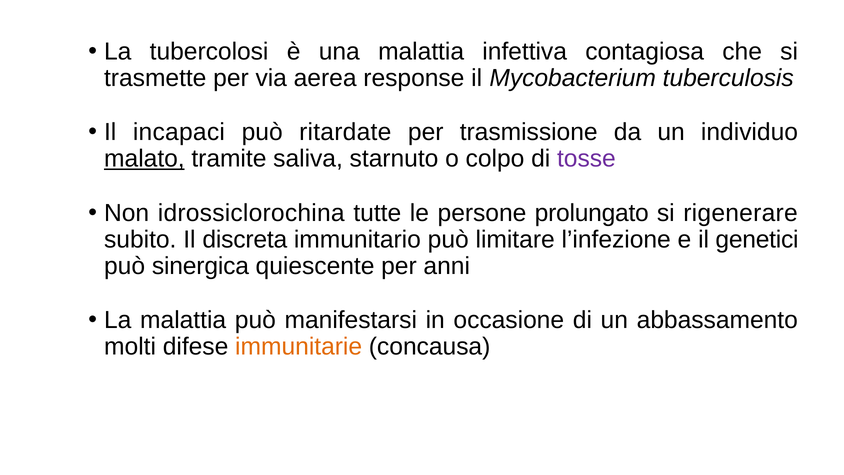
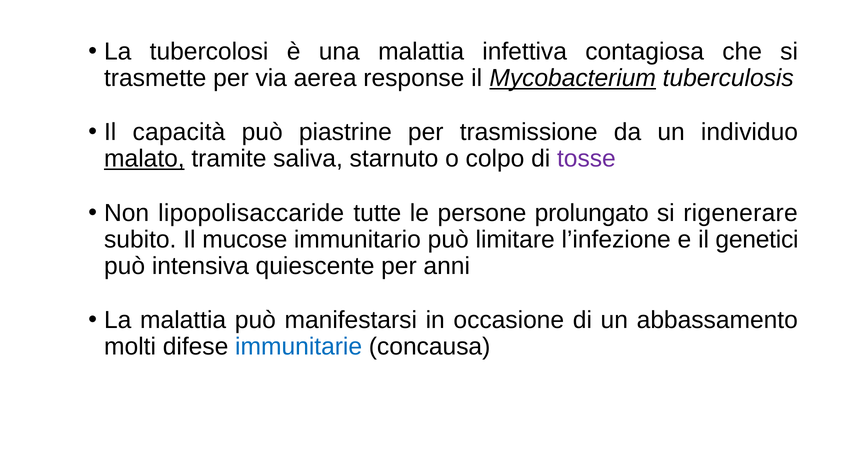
Mycobacterium underline: none -> present
incapaci: incapaci -> capacità
ritardate: ritardate -> piastrine
idrossiclorochina: idrossiclorochina -> lipopolisaccaride
discreta: discreta -> mucose
sinergica: sinergica -> intensiva
immunitarie colour: orange -> blue
